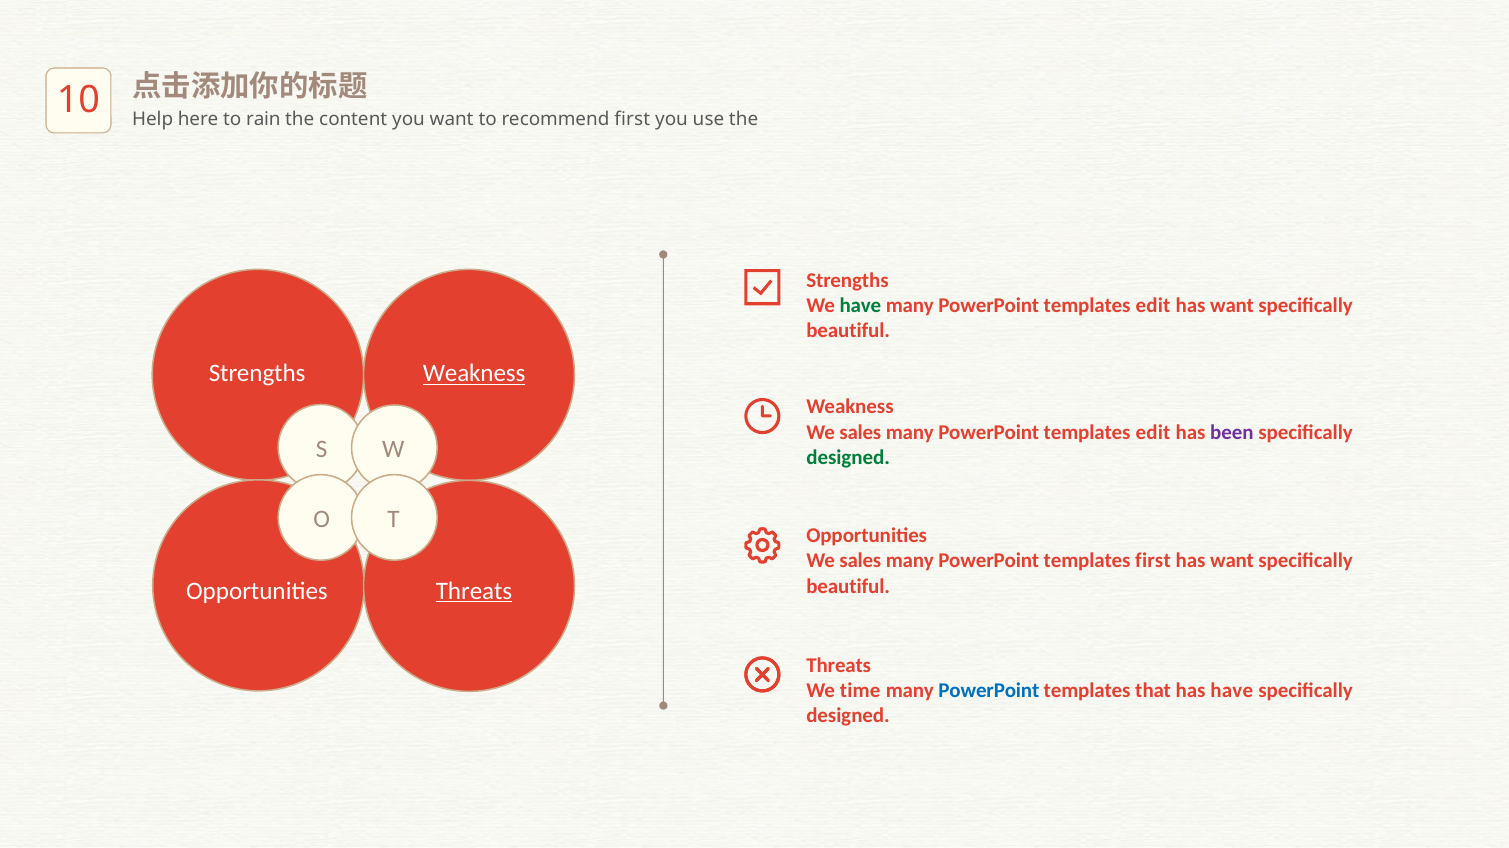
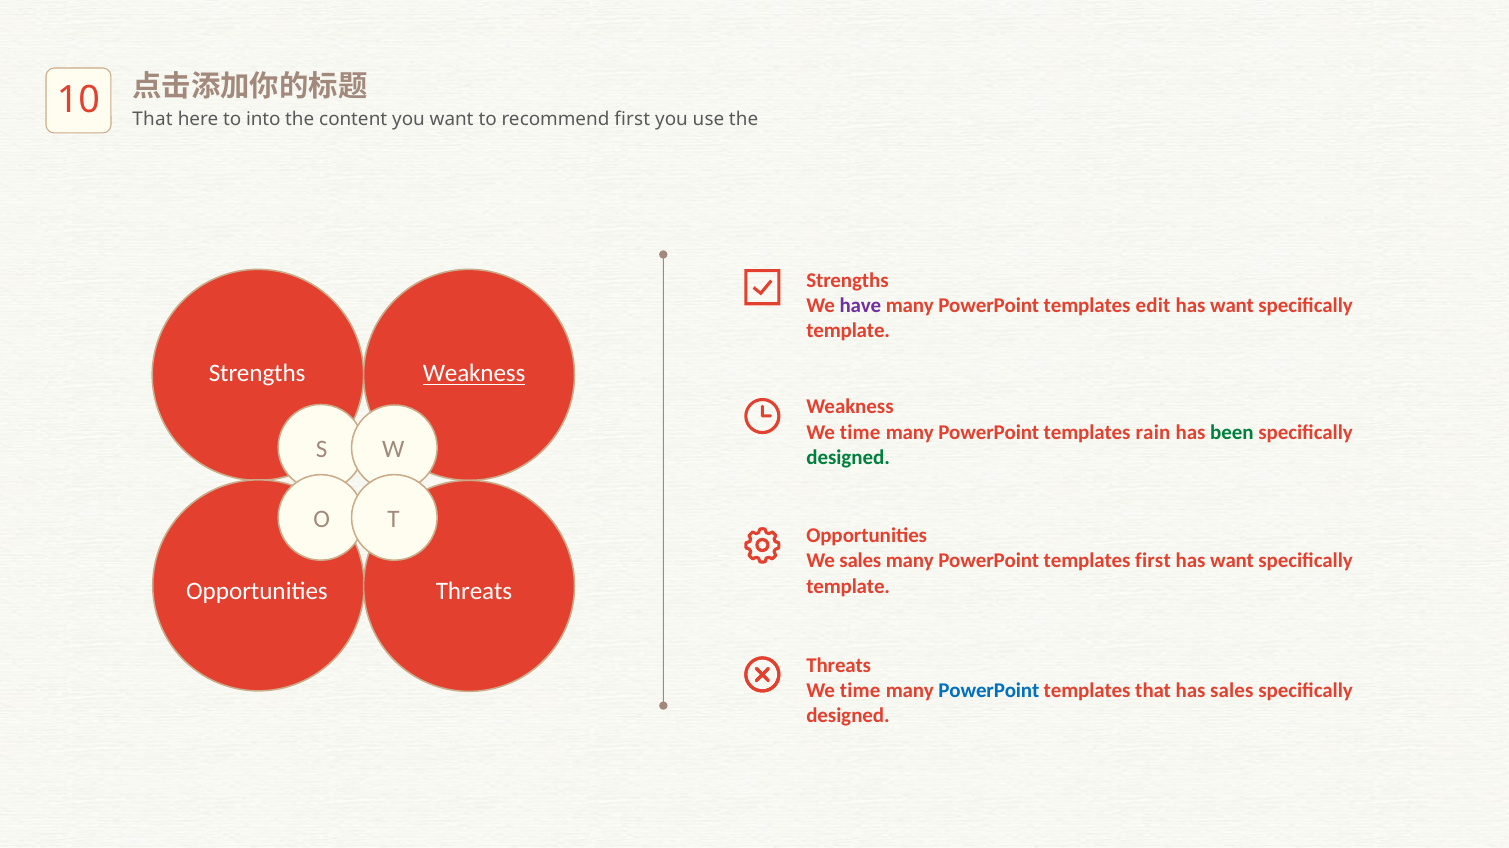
Help at (153, 119): Help -> That
rain: rain -> into
have at (860, 306) colour: green -> purple
beautiful at (848, 331): beautiful -> template
sales at (860, 432): sales -> time
edit at (1153, 432): edit -> rain
been colour: purple -> green
beautiful at (848, 587): beautiful -> template
Threats at (474, 591) underline: present -> none
has have: have -> sales
